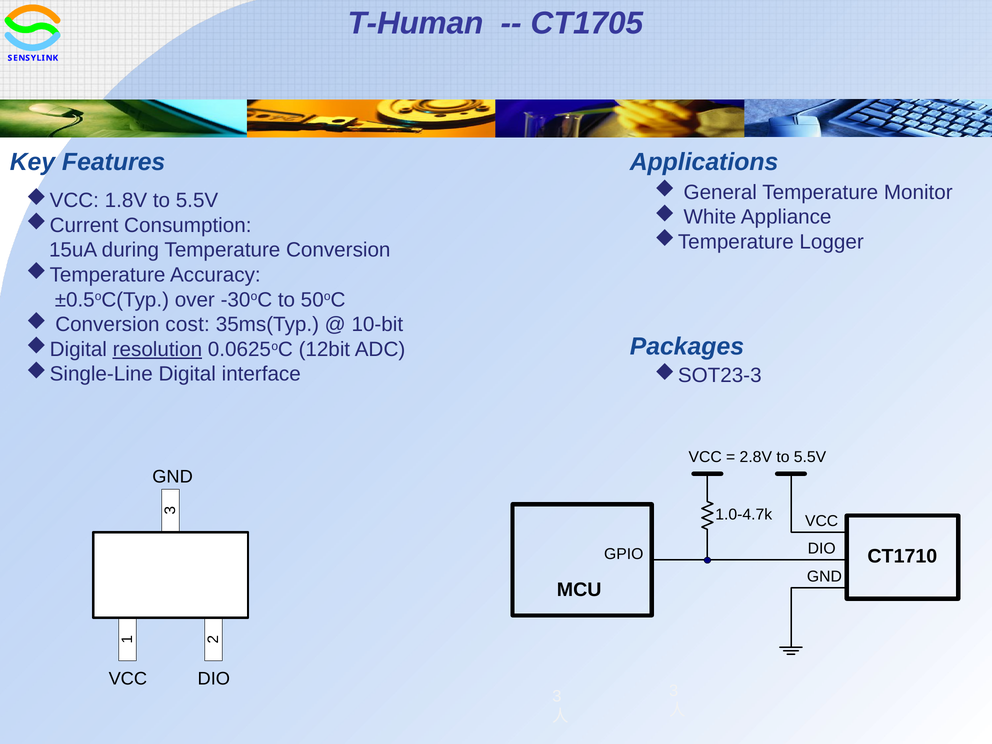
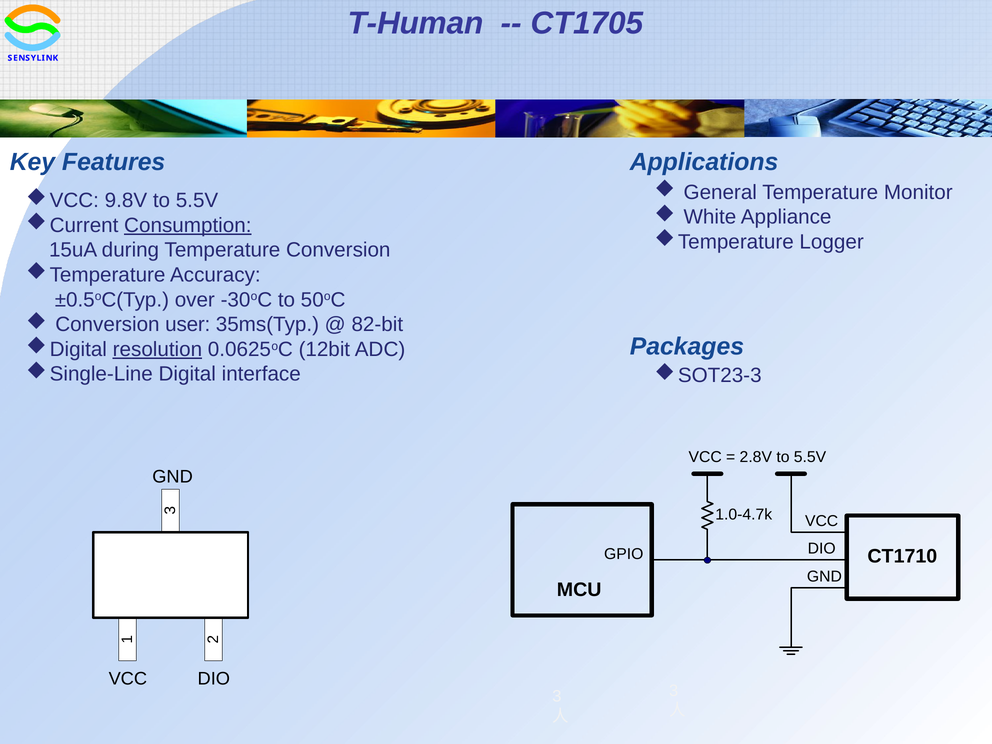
1.8V: 1.8V -> 9.8V
Consumption underline: none -> present
cost: cost -> user
10-bit: 10-bit -> 82-bit
